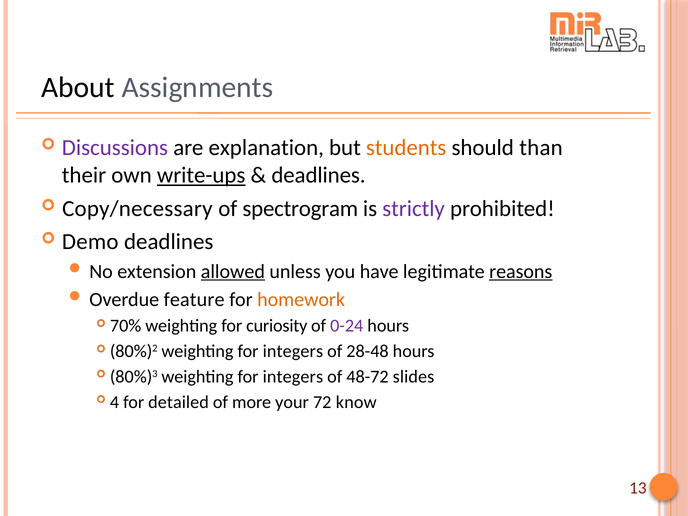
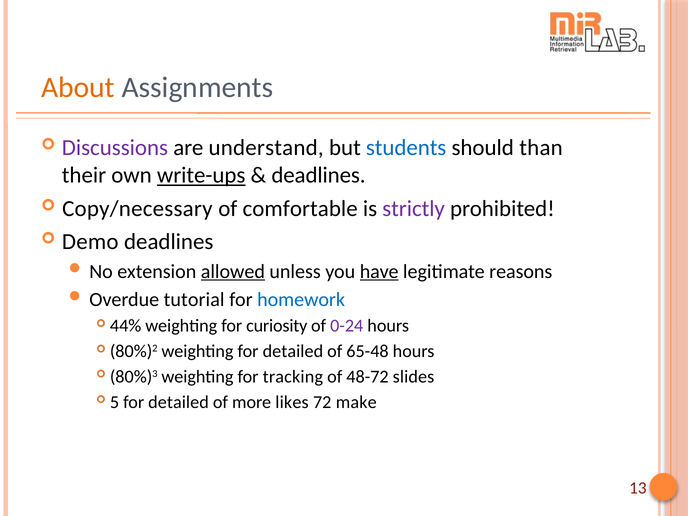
About colour: black -> orange
explanation: explanation -> understand
students colour: orange -> blue
spectrogram: spectrogram -> comfortable
have underline: none -> present
reasons underline: present -> none
feature: feature -> tutorial
homework colour: orange -> blue
70%: 70% -> 44%
80%)2 weighting for integers: integers -> detailed
28-48: 28-48 -> 65-48
80%)3 weighting for integers: integers -> tracking
4: 4 -> 5
your: your -> likes
know: know -> make
